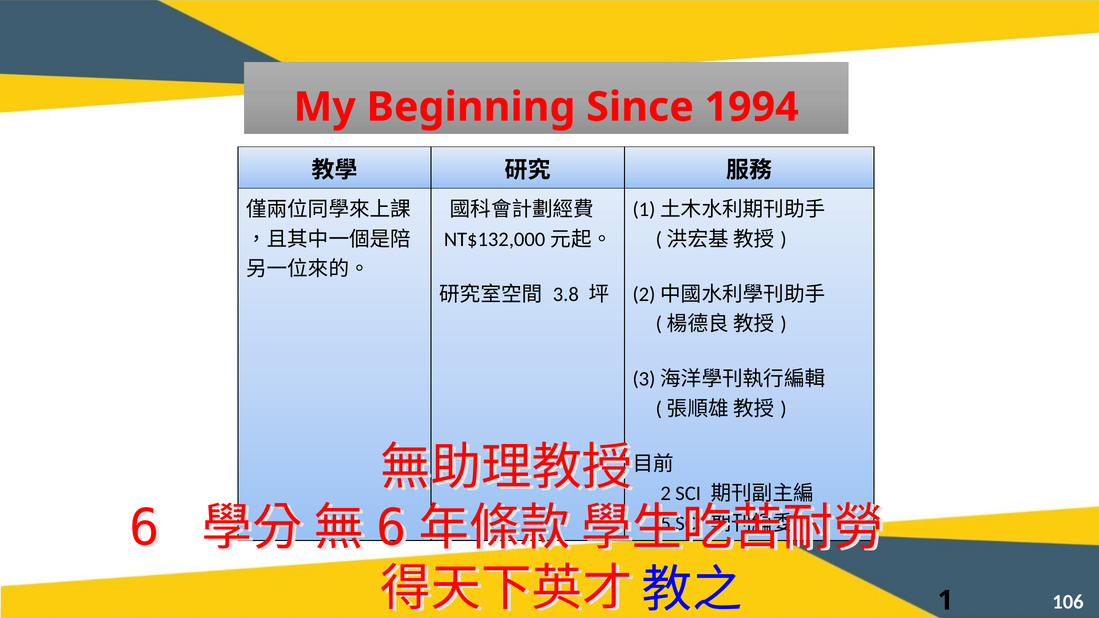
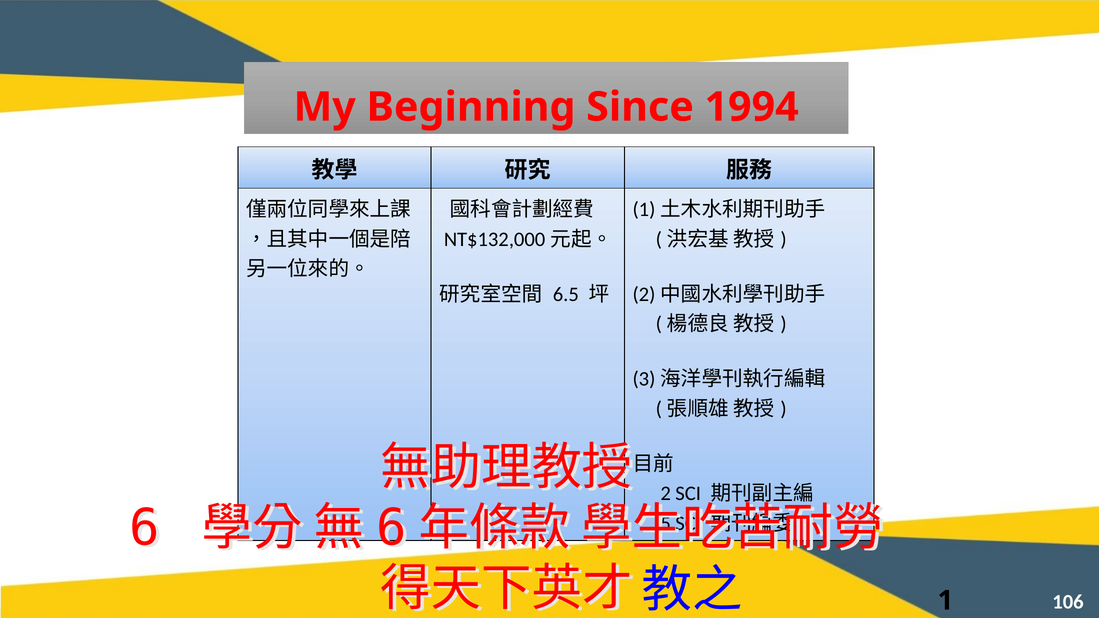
3.8: 3.8 -> 6.5
